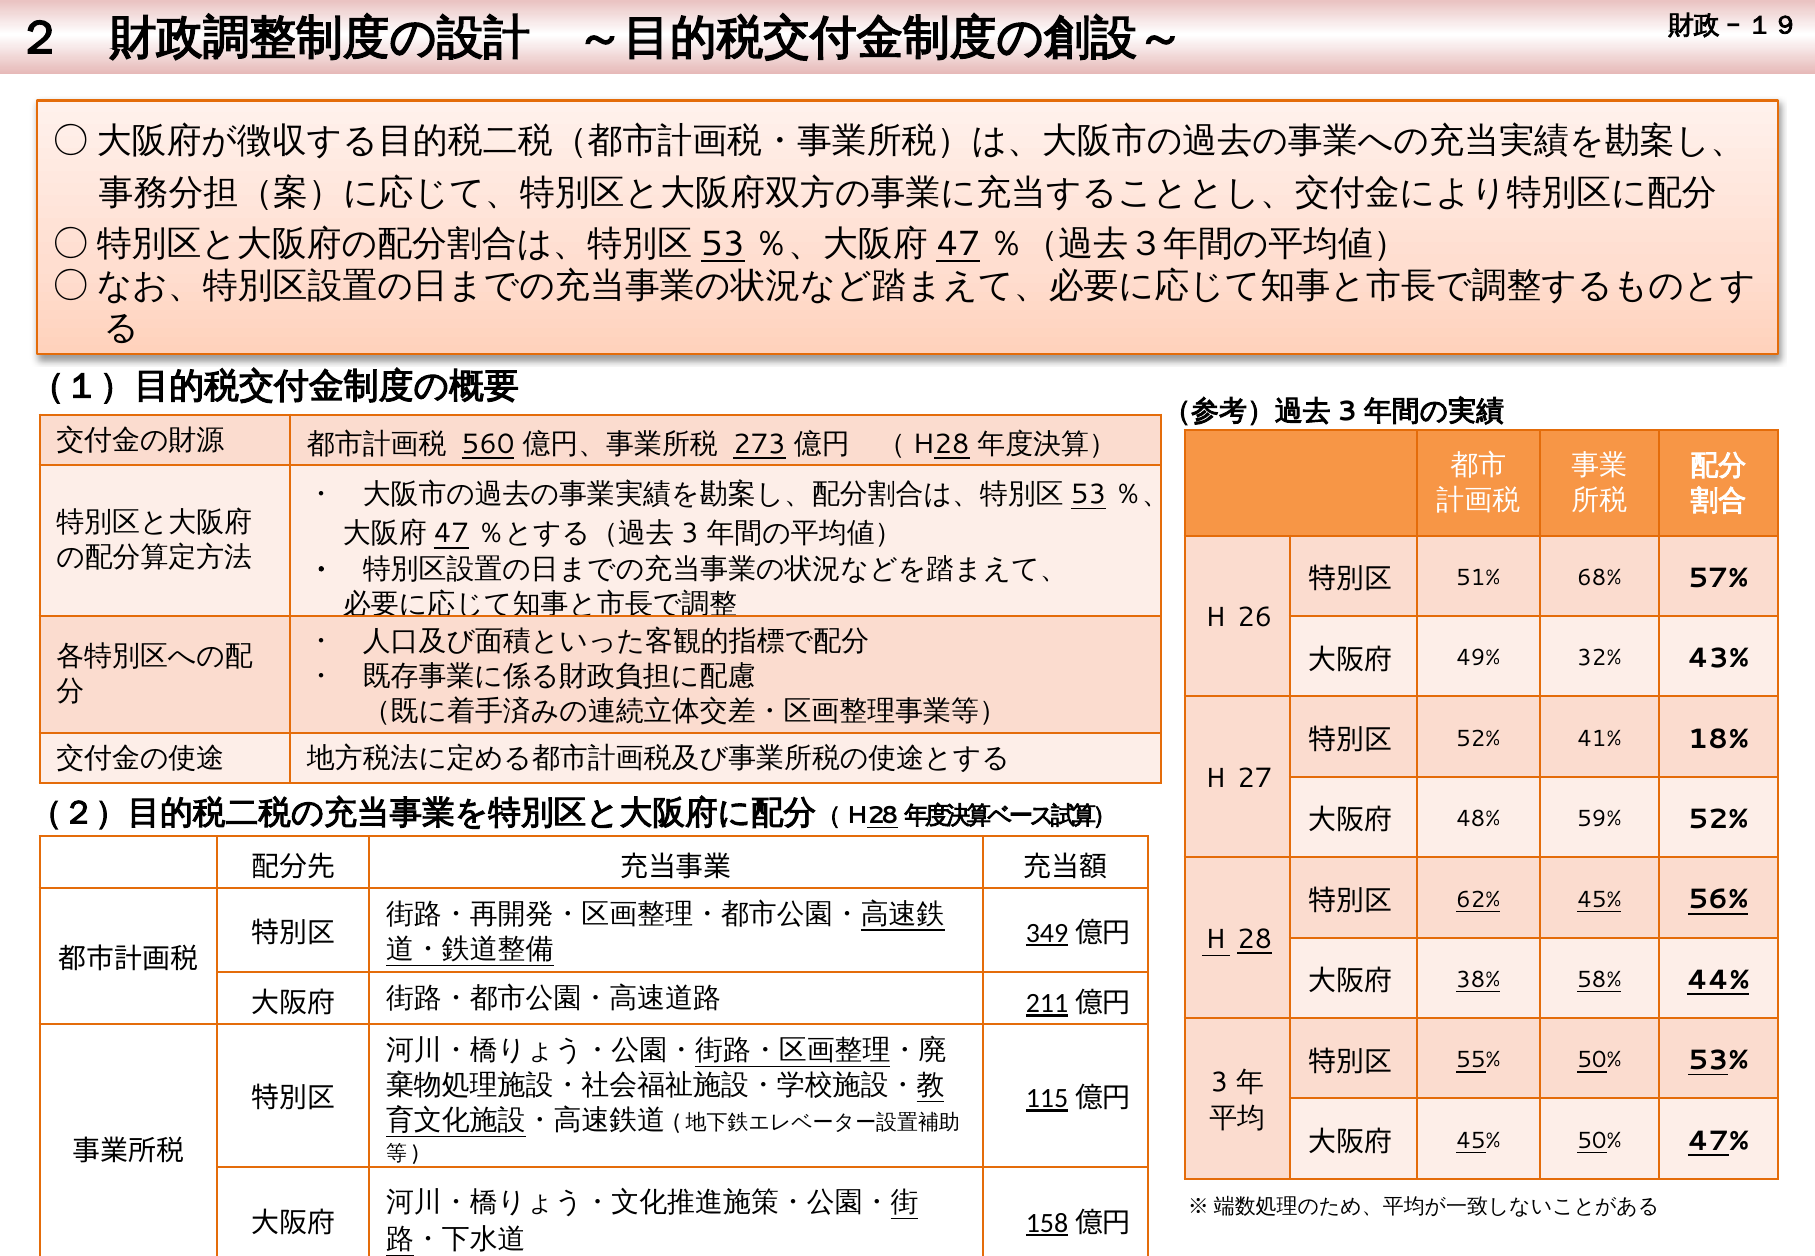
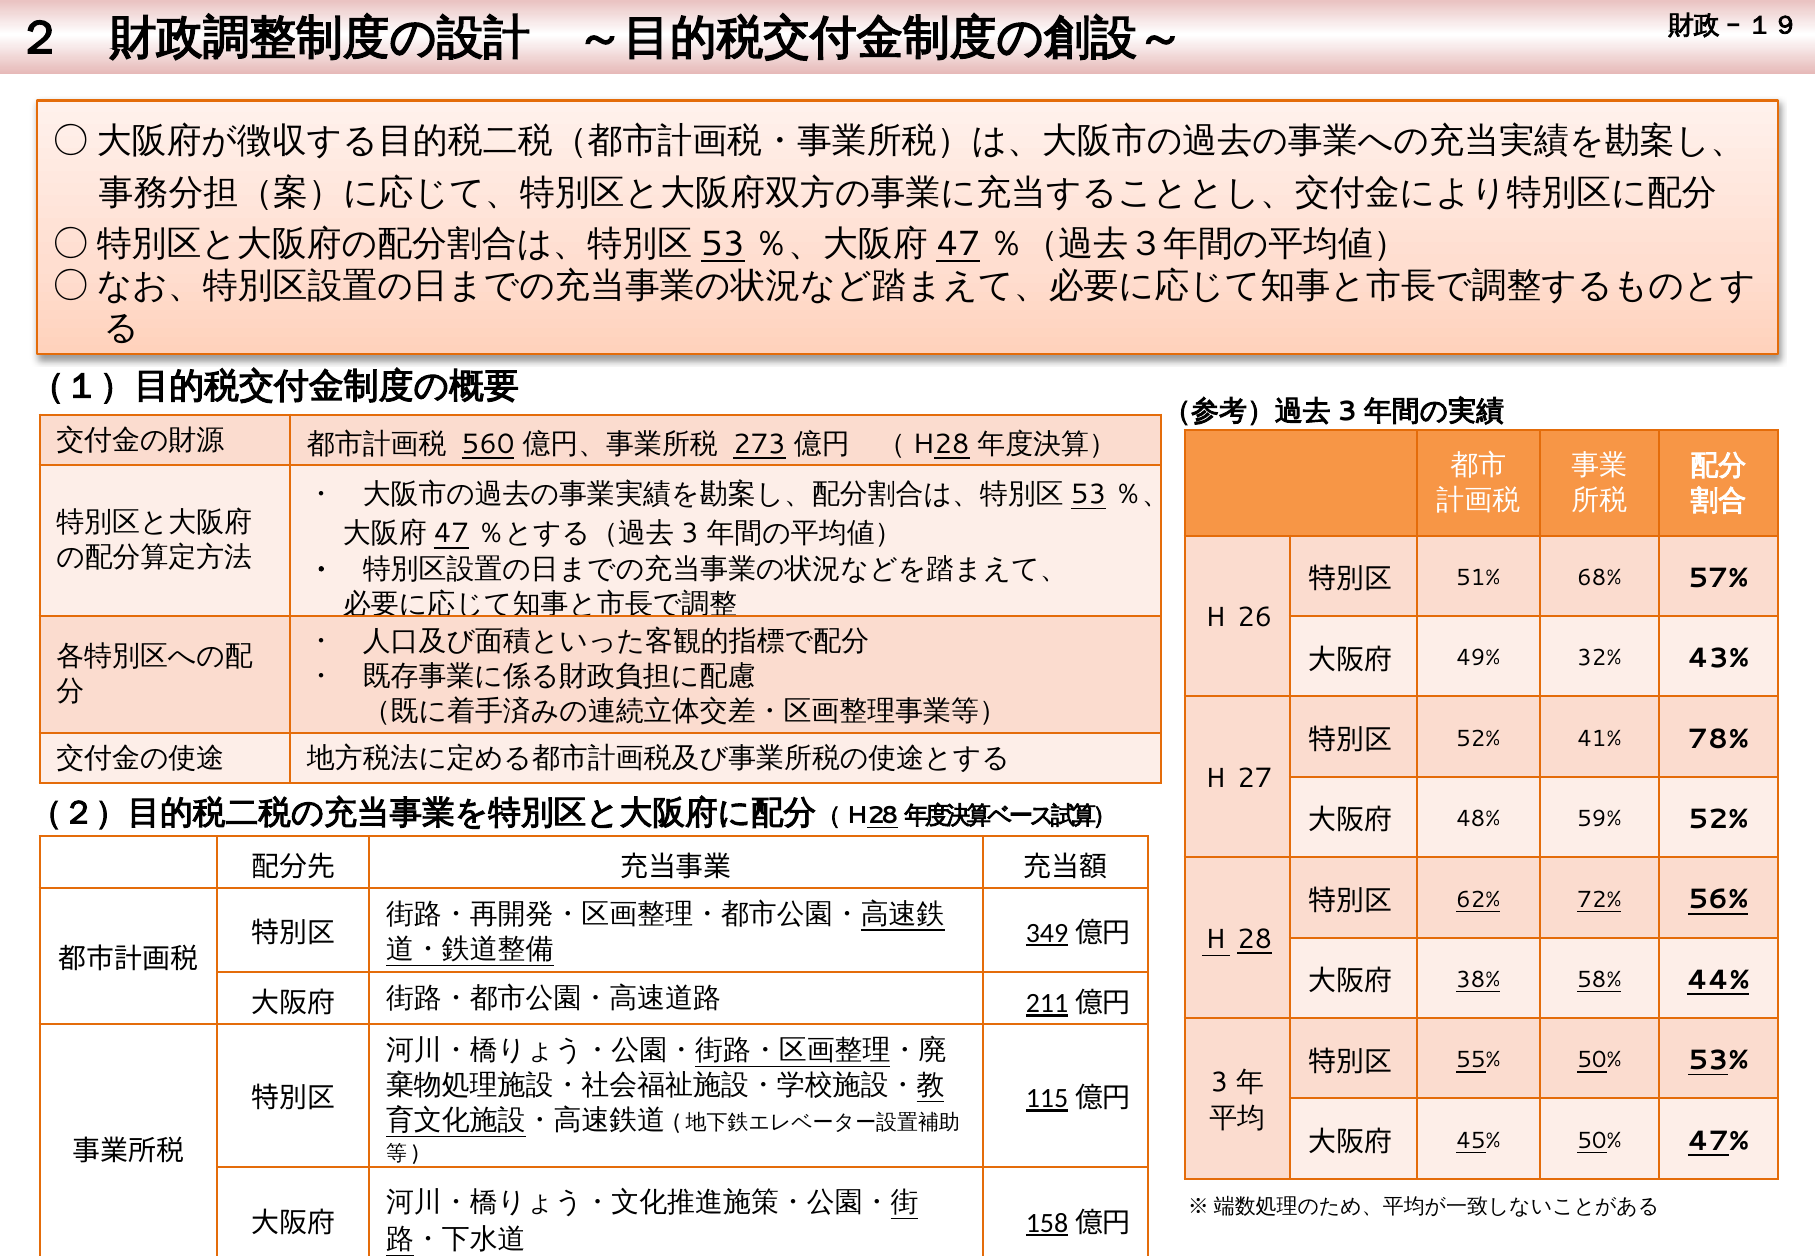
18%: 18% -> 78%
62% 45%: 45% -> 72%
